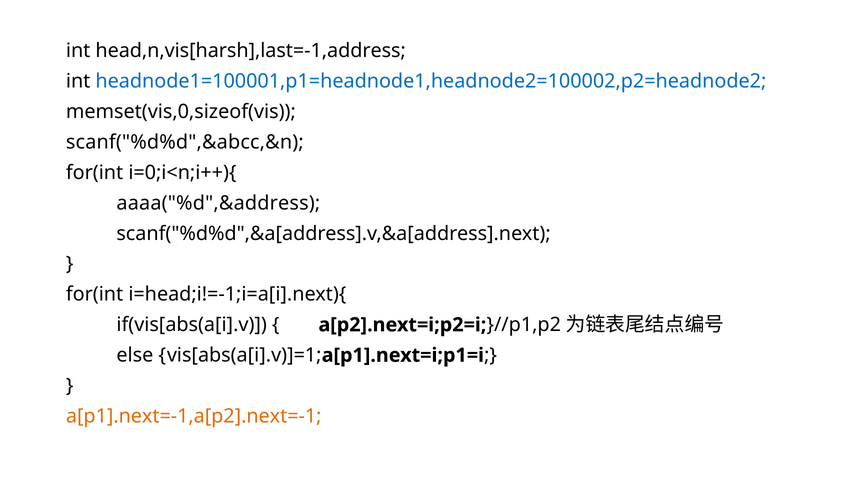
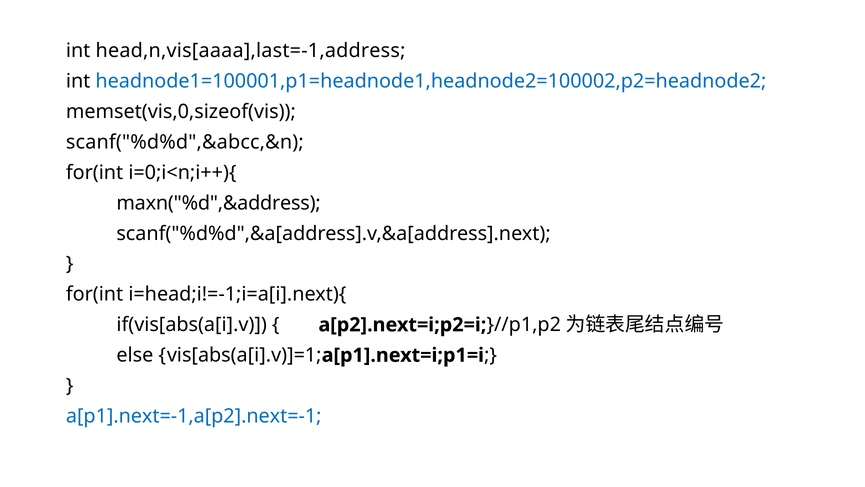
head,n,vis[harsh],last=-1,address: head,n,vis[harsh],last=-1,address -> head,n,vis[aaaa],last=-1,address
aaaa("%d",&address: aaaa("%d",&address -> maxn("%d",&address
a[p1].next=-1,a[p2].next=-1 colour: orange -> blue
